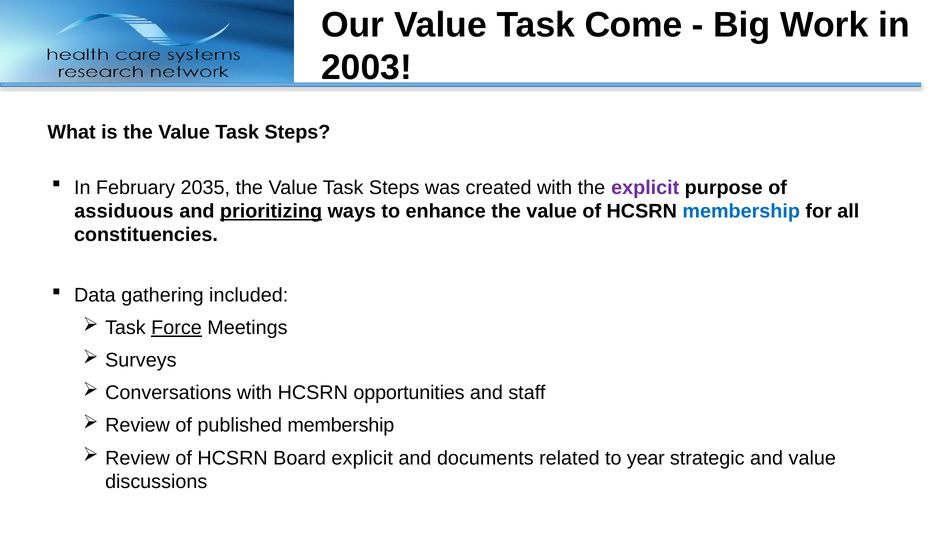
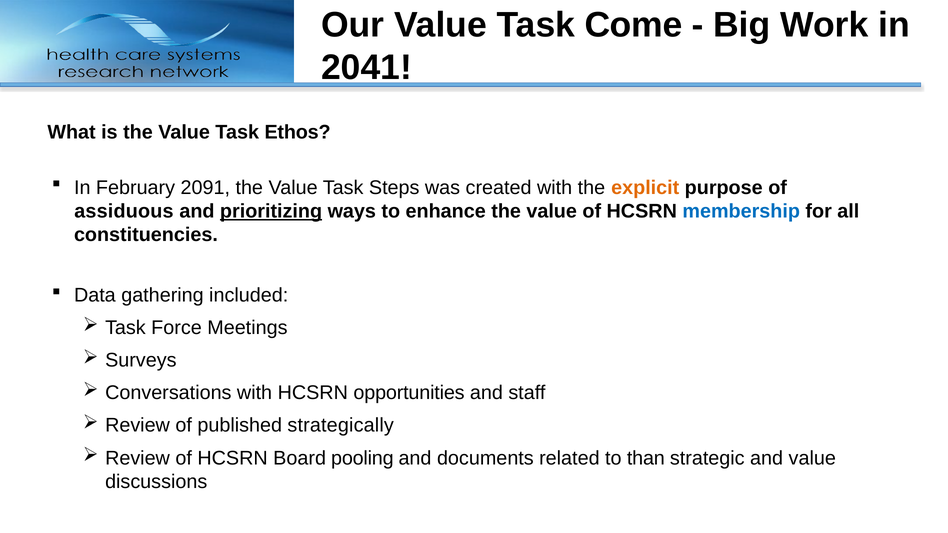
2003: 2003 -> 2041
Steps at (297, 132): Steps -> Ethos
2035: 2035 -> 2091
explicit at (645, 188) colour: purple -> orange
Force underline: present -> none
published membership: membership -> strategically
Board explicit: explicit -> pooling
year: year -> than
